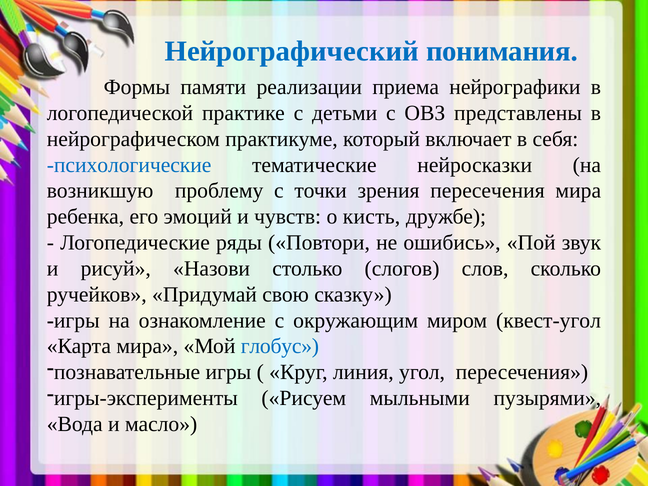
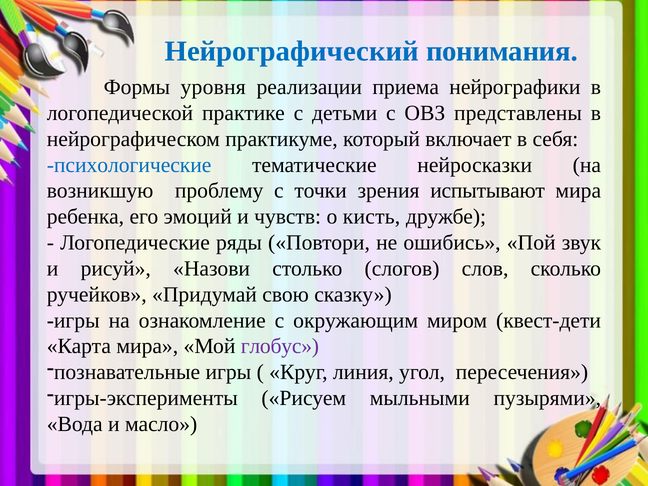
памяти: памяти -> уровня
зрения пересечения: пересечения -> испытывают
квест-угол: квест-угол -> квест-дети
глобус colour: blue -> purple
